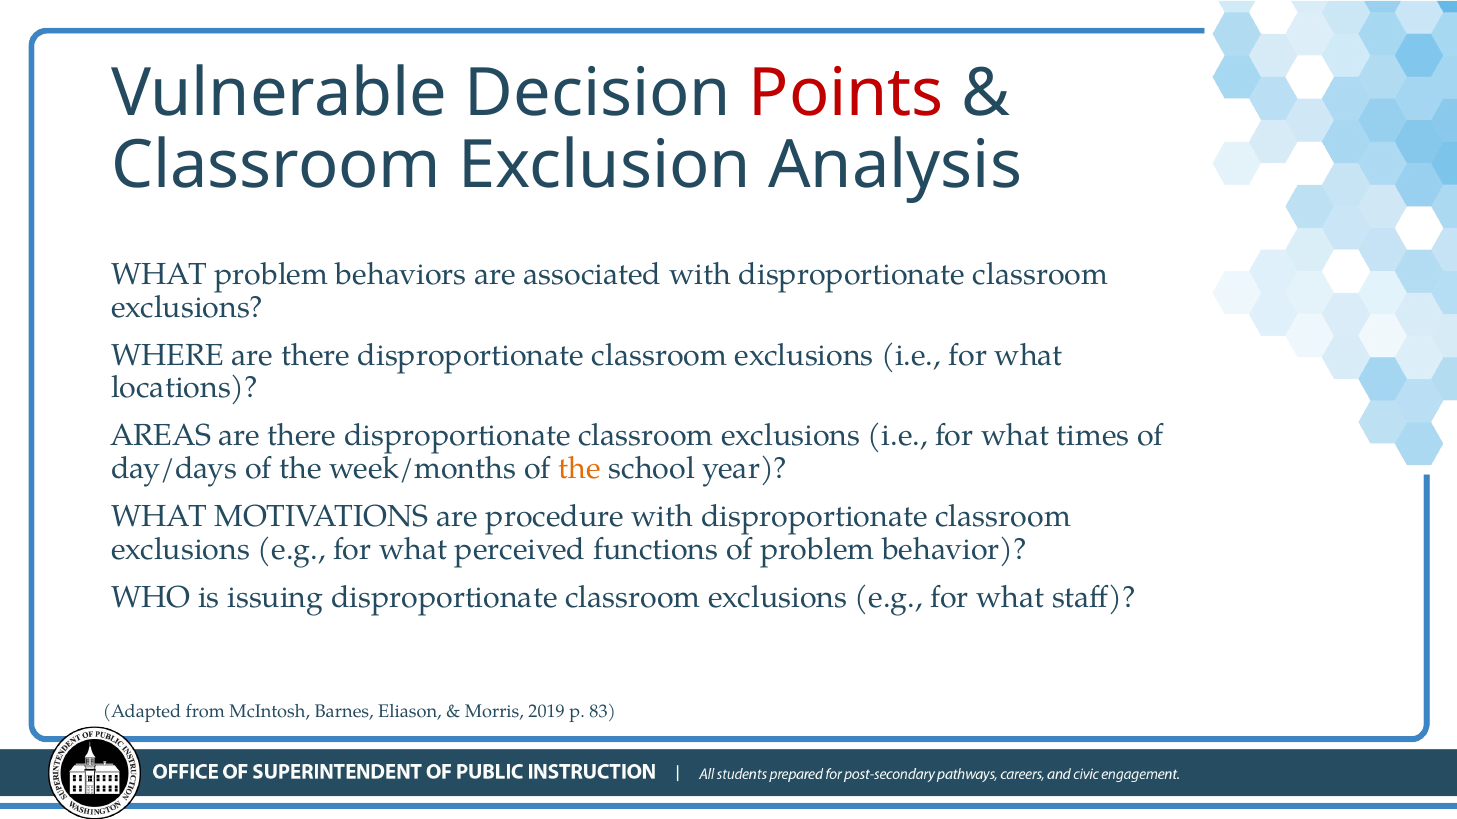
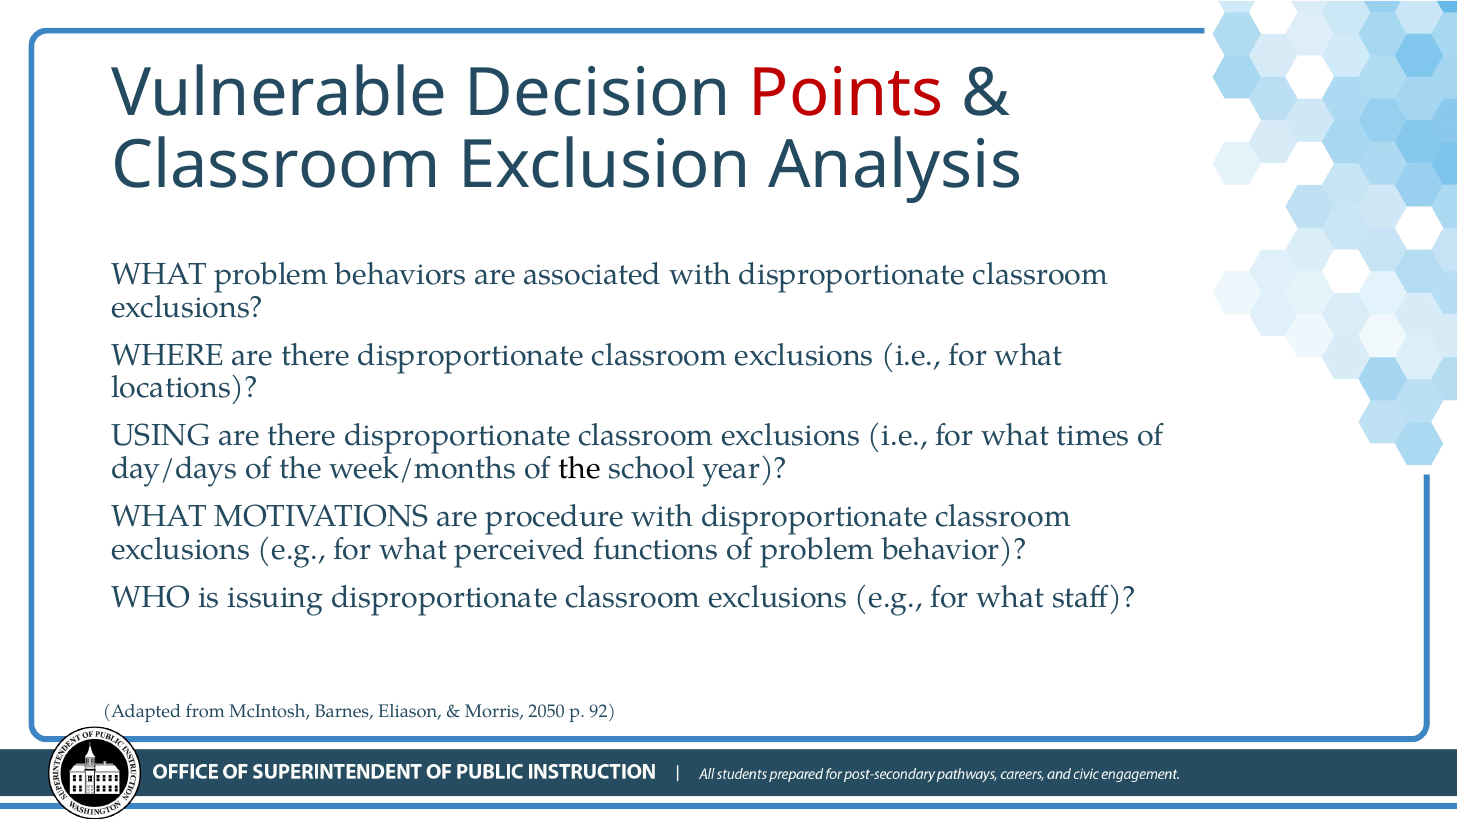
AREAS: AREAS -> USING
the at (580, 469) colour: orange -> black
2019: 2019 -> 2050
83: 83 -> 92
